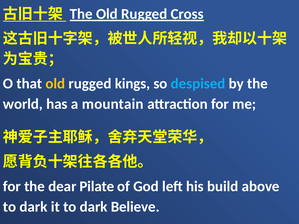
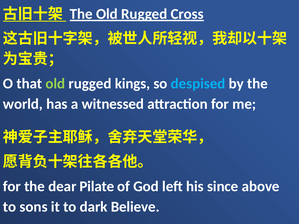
old at (55, 84) colour: yellow -> light green
mountain: mountain -> witnessed
build: build -> since
dark at (33, 207): dark -> sons
